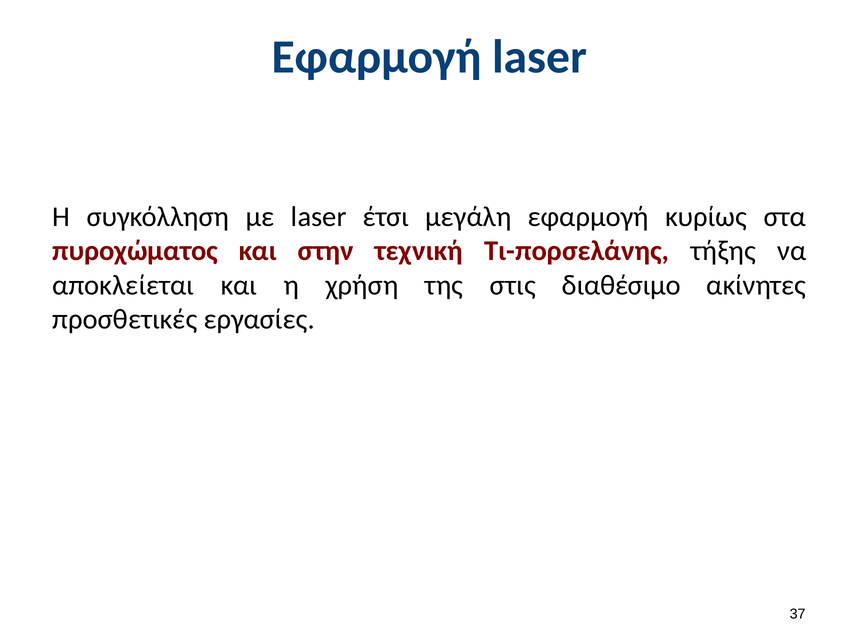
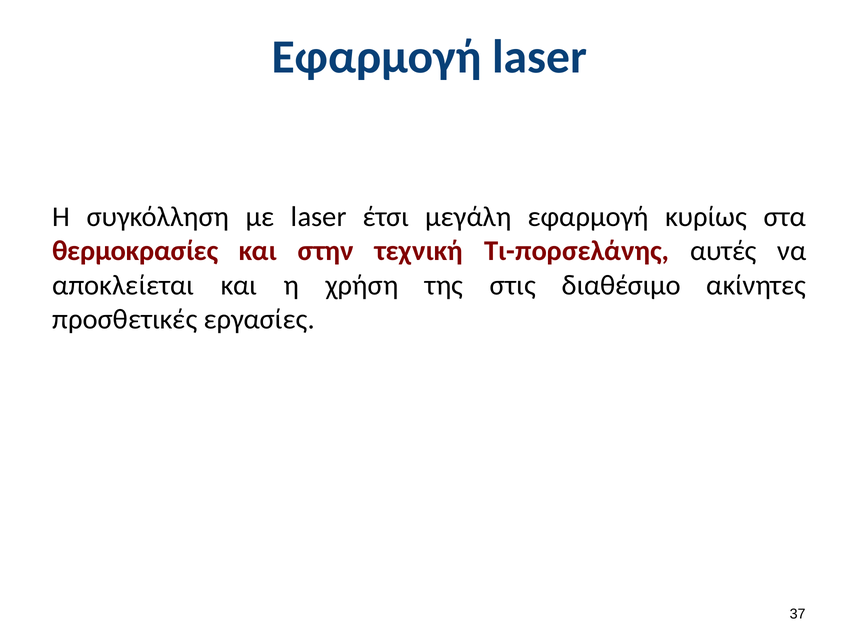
πυροχώματος: πυροχώματος -> θερμοκρασίες
τήξης: τήξης -> αυτές
